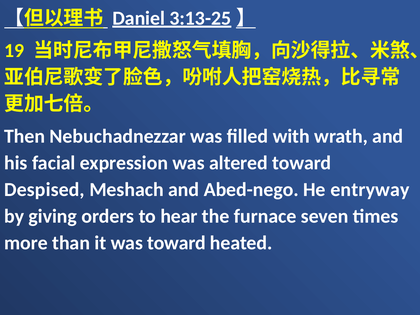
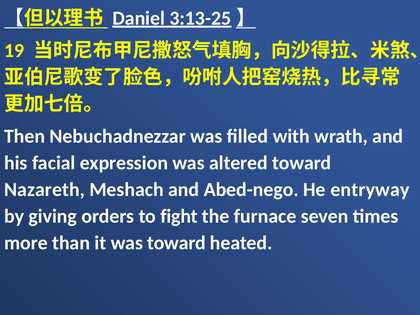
Despised: Despised -> Nazareth
hear: hear -> fight
